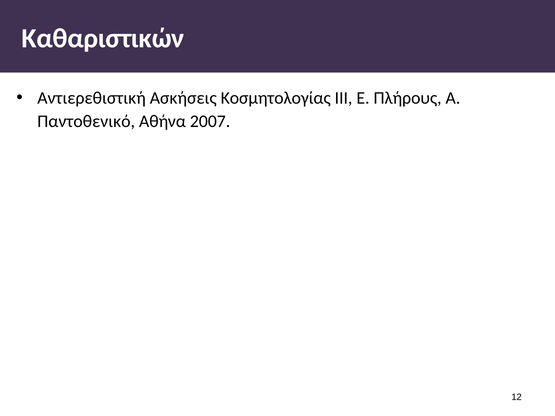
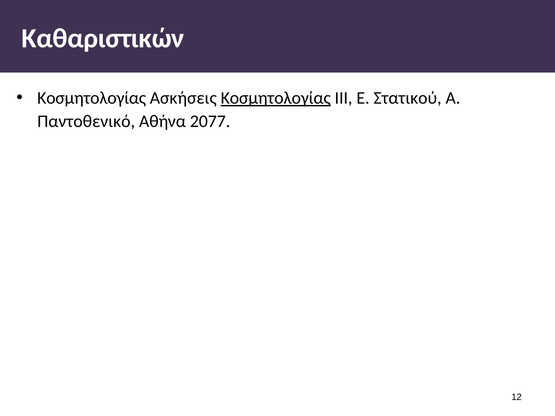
Αντιερεθιστική at (92, 98): Αντιερεθιστική -> Κοσμητολογίας
Κοσμητολογίας at (276, 98) underline: none -> present
Πλήρους: Πλήρους -> Στατικού
2007: 2007 -> 2077
